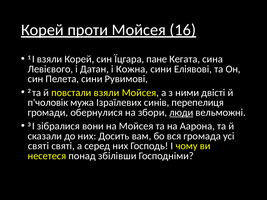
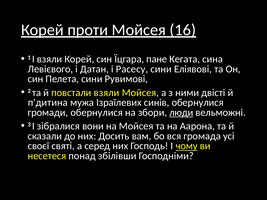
Кожна: Кожна -> Расесу
п'чоловік: п'чоловік -> п'дитина
синів перепелиця: перепелиця -> обернулися
святі at (38, 146): святі -> своєї
чому underline: none -> present
